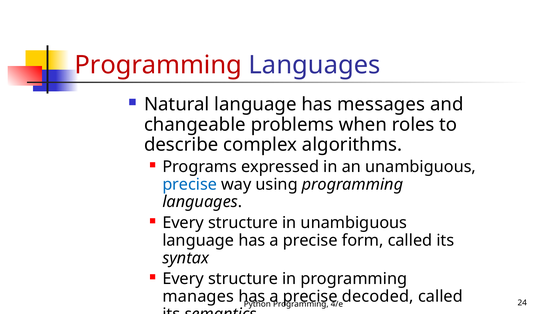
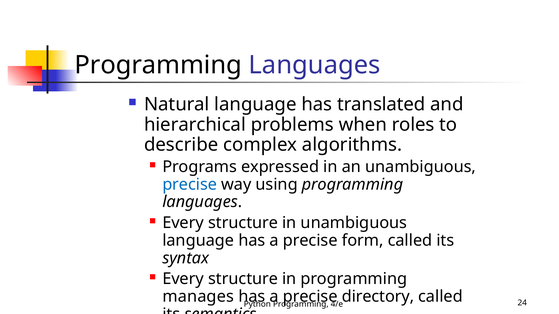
Programming at (158, 65) colour: red -> black
messages: messages -> translated
changeable: changeable -> hierarchical
decoded: decoded -> directory
